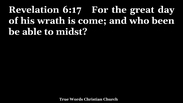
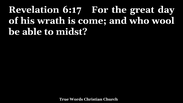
been: been -> wool
